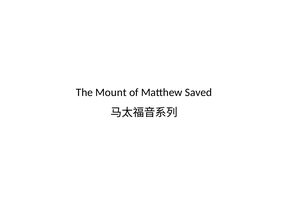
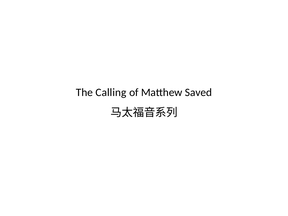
Mount: Mount -> Calling
